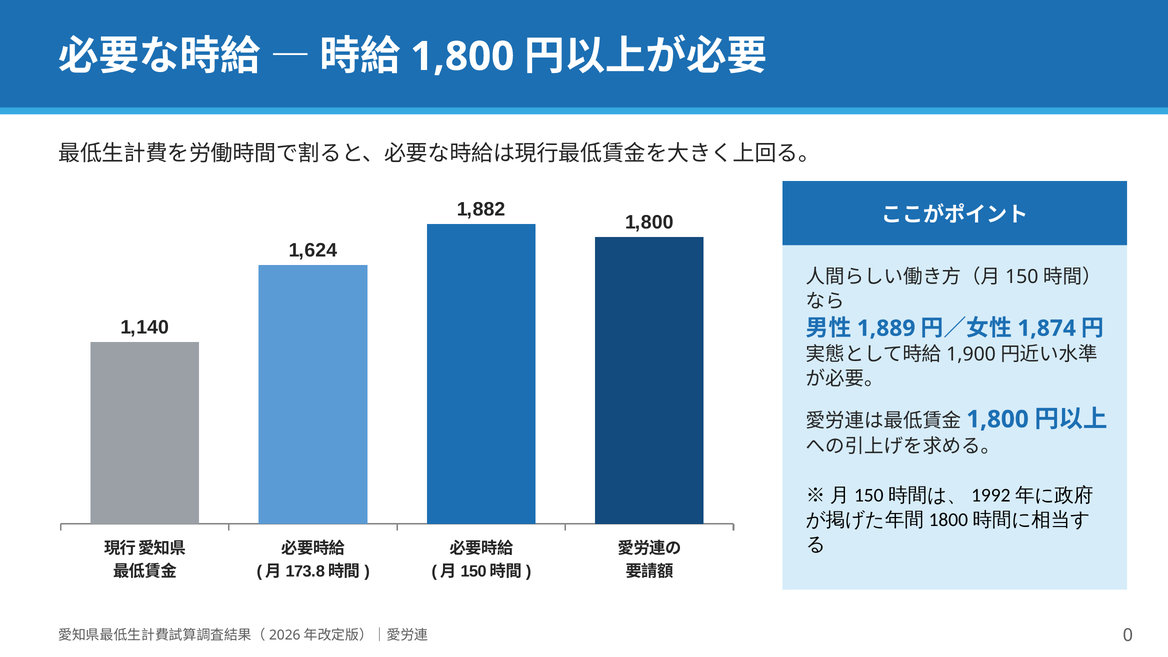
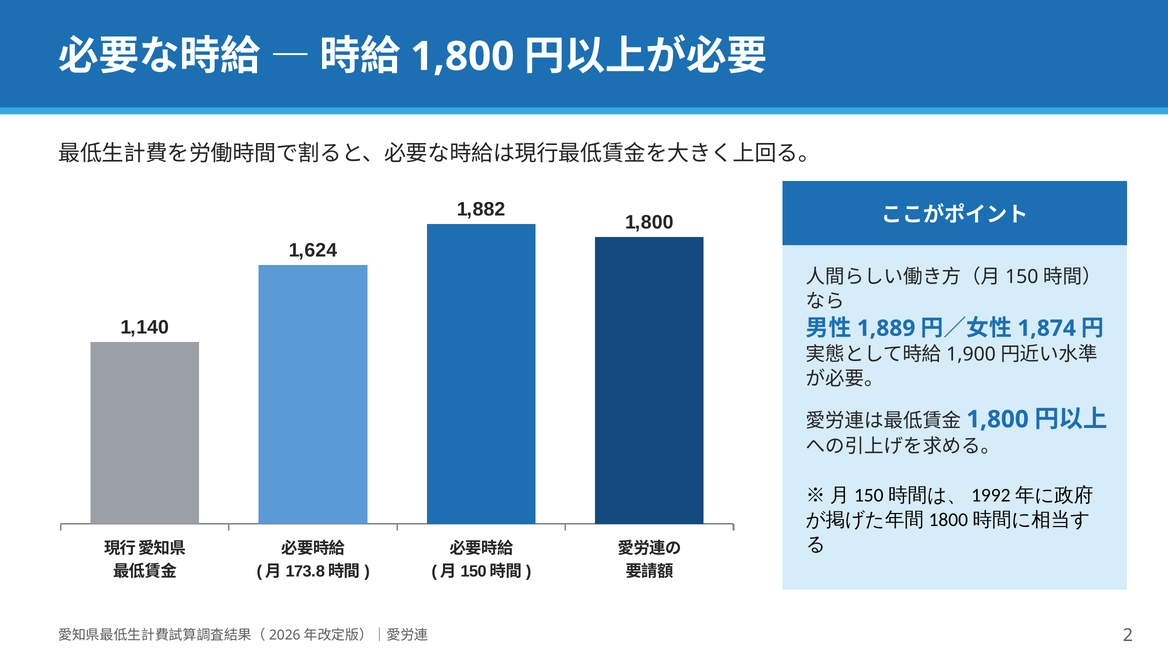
0: 0 -> 2
